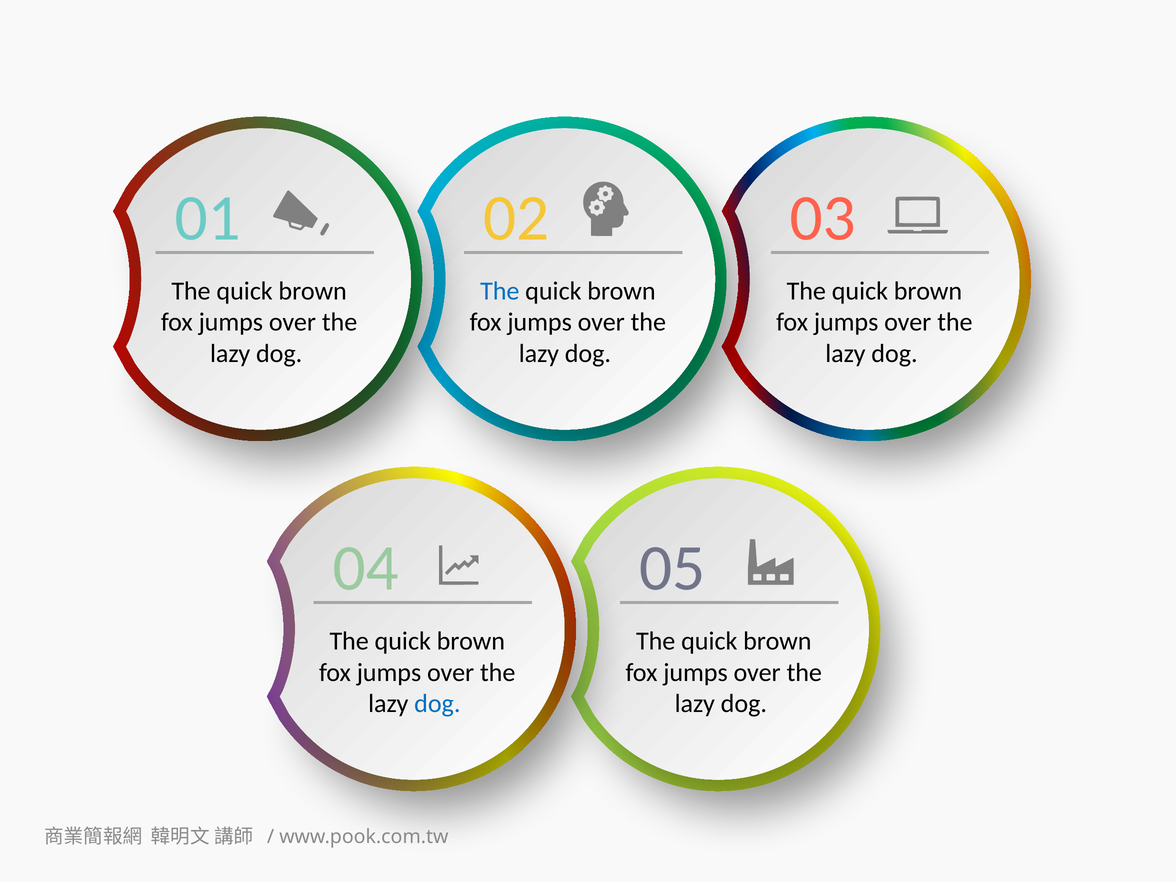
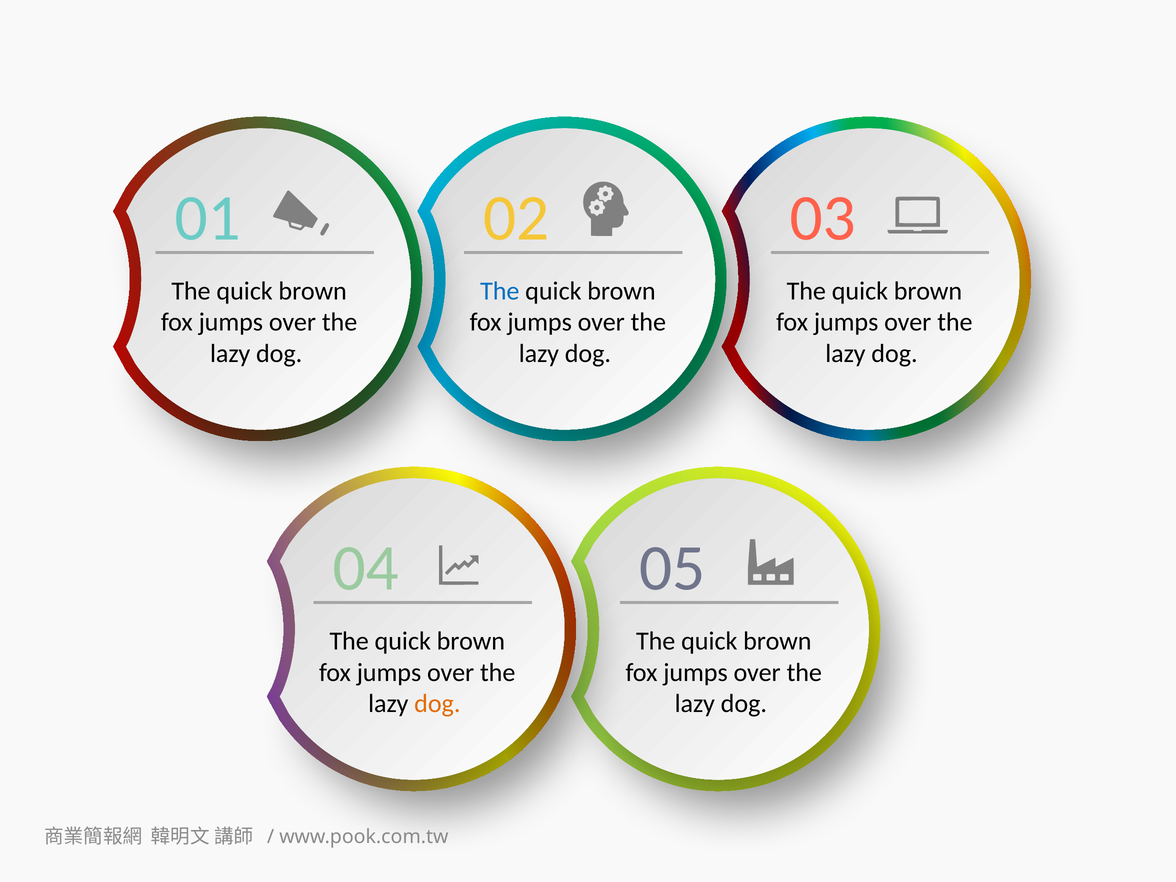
dog at (437, 704) colour: blue -> orange
